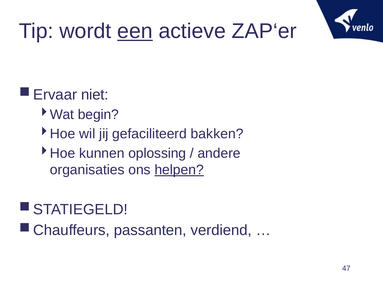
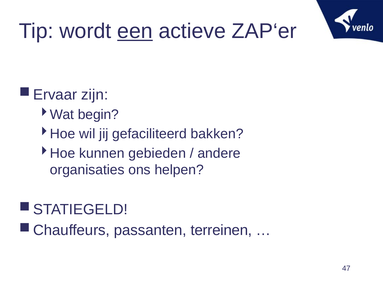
niet: niet -> zijn
oplossing: oplossing -> gebieden
helpen underline: present -> none
verdiend: verdiend -> terreinen
